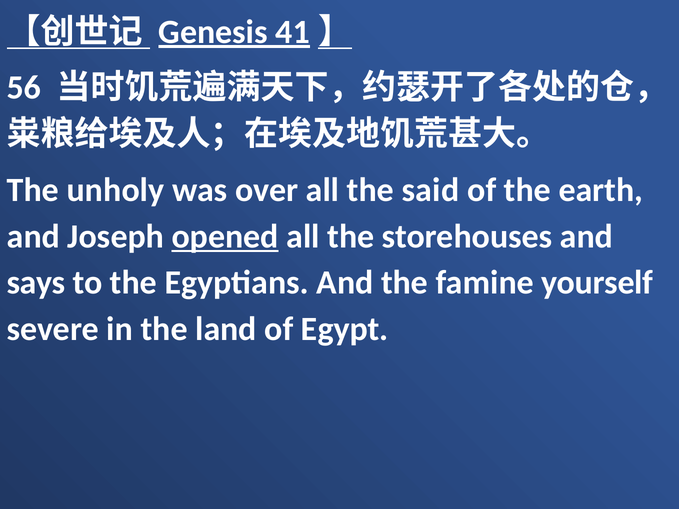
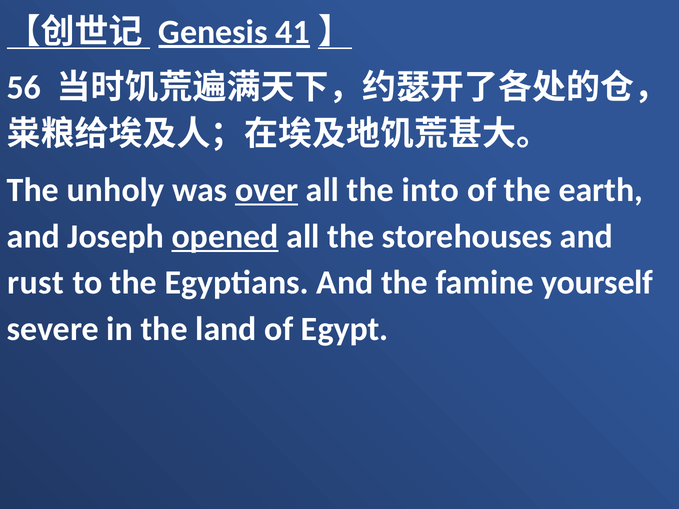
over underline: none -> present
said: said -> into
says: says -> rust
